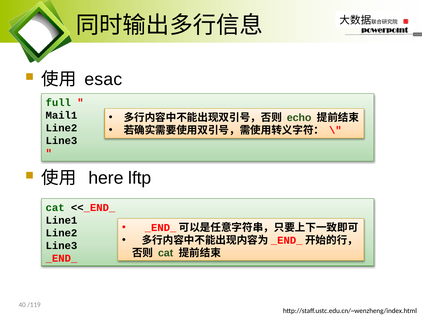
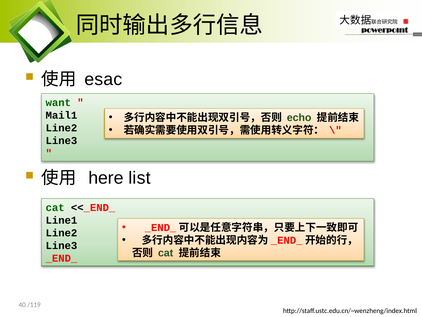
full: full -> want
lftp: lftp -> list
